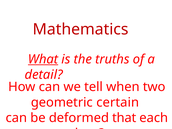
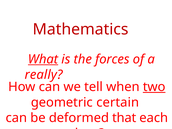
truths: truths -> forces
detail: detail -> really
two underline: none -> present
